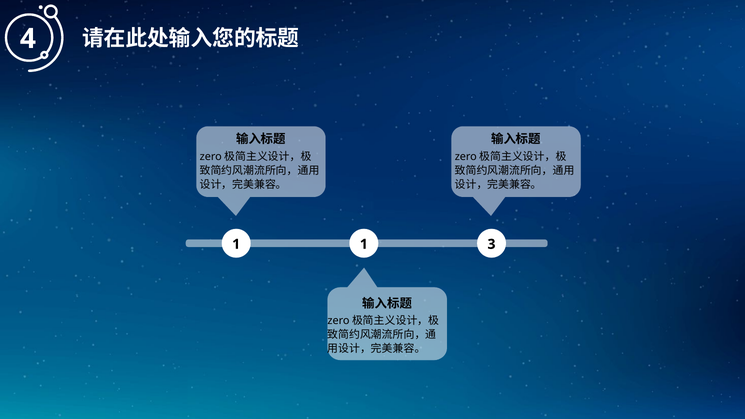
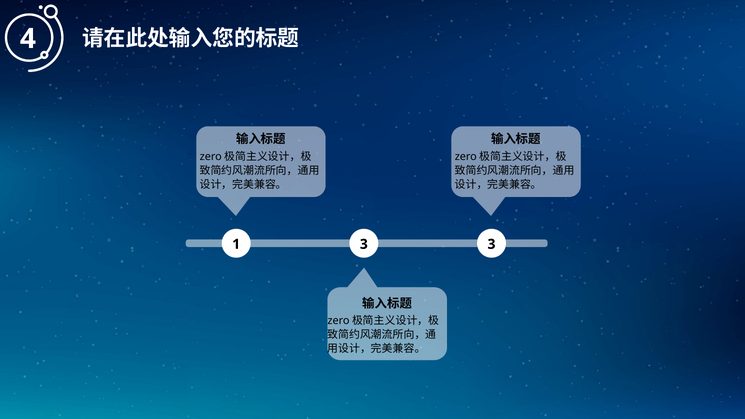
1 1: 1 -> 3
